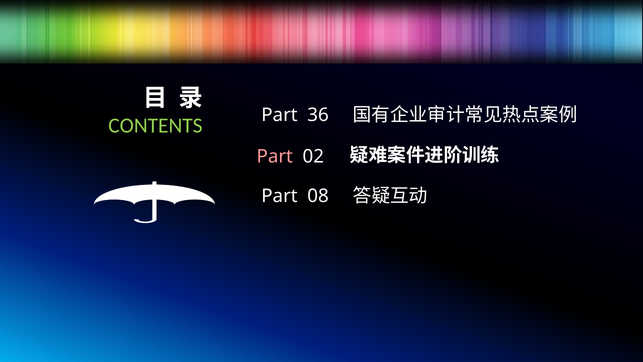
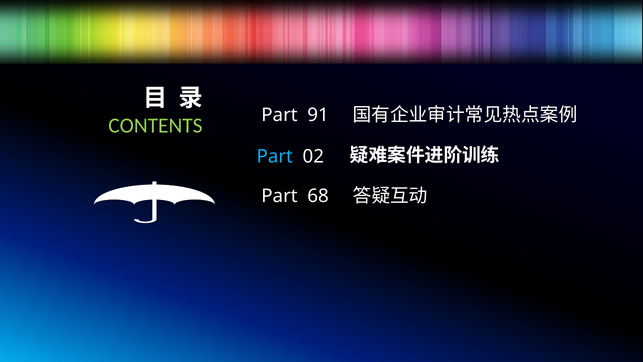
36: 36 -> 91
Part at (275, 156) colour: pink -> light blue
08: 08 -> 68
